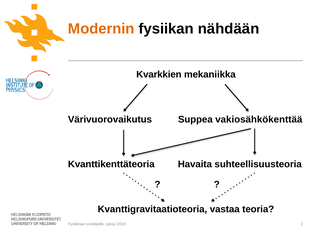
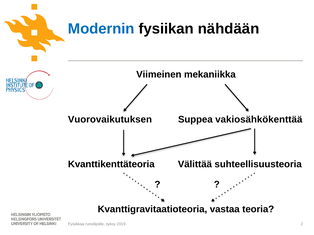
Modernin colour: orange -> blue
Kvarkkien: Kvarkkien -> Viimeinen
Värivuorovaikutus: Värivuorovaikutus -> Vuorovaikutuksen
Havaita: Havaita -> Välittää
